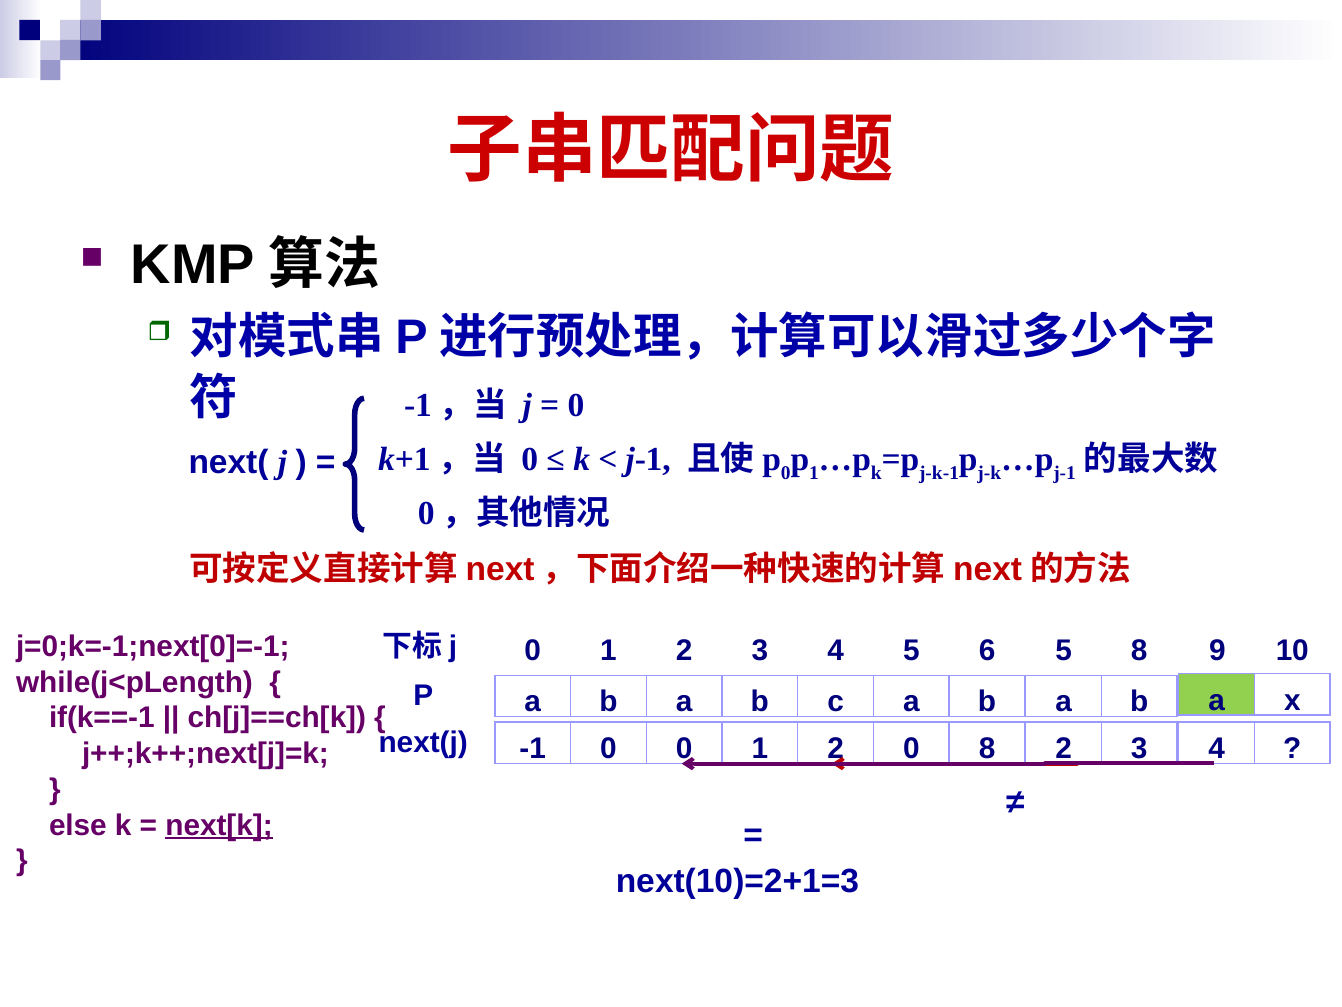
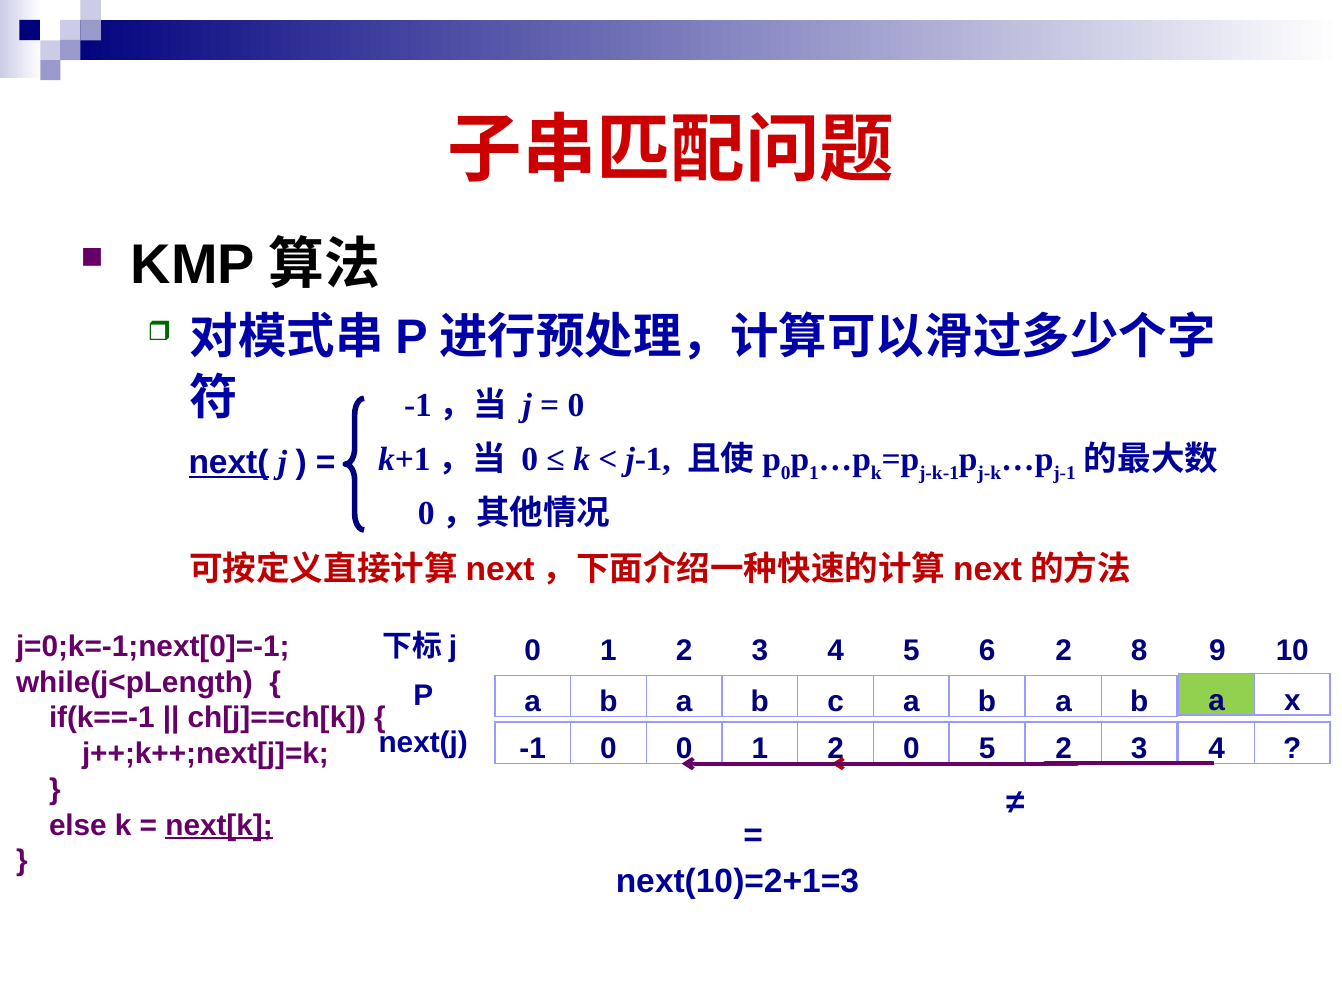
next( underline: none -> present
6 5: 5 -> 2
8 at (987, 748): 8 -> 5
